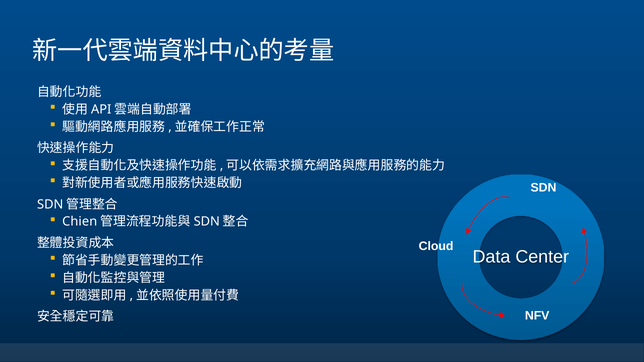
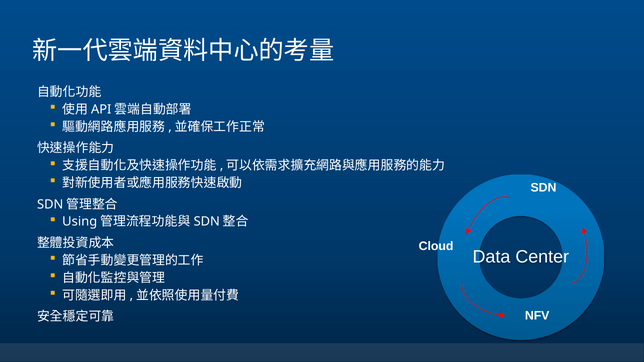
Chien: Chien -> Using
